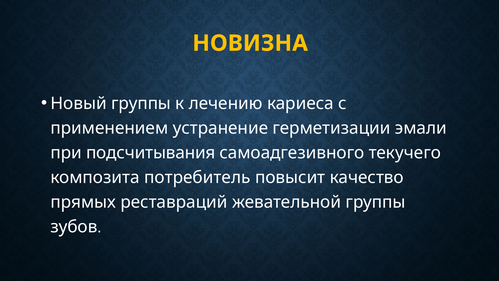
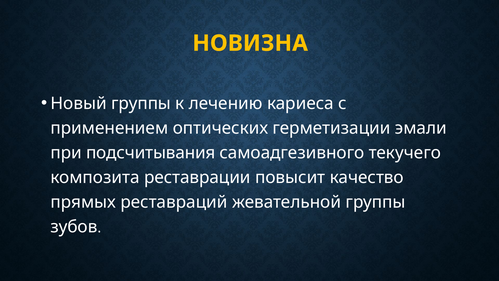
устранение: устранение -> оптических
потребитель: потребитель -> реставрации
